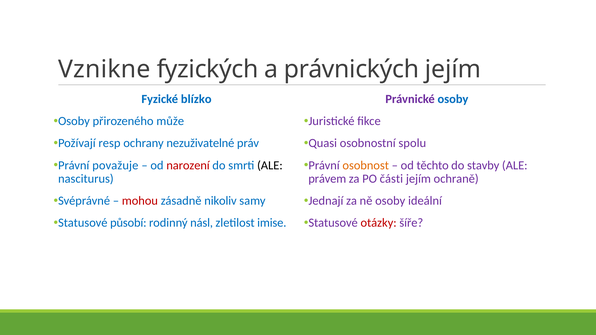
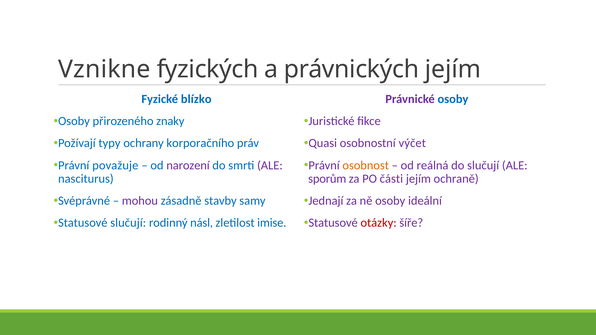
může: může -> znaky
resp: resp -> typy
nezuživatelné: nezuživatelné -> korporačního
spolu: spolu -> výčet
narození colour: red -> purple
ALE at (270, 165) colour: black -> purple
těchto: těchto -> reálná
do stavby: stavby -> slučují
právem: právem -> sporům
mohou colour: red -> purple
nikoliv: nikoliv -> stavby
Statusové působí: působí -> slučují
